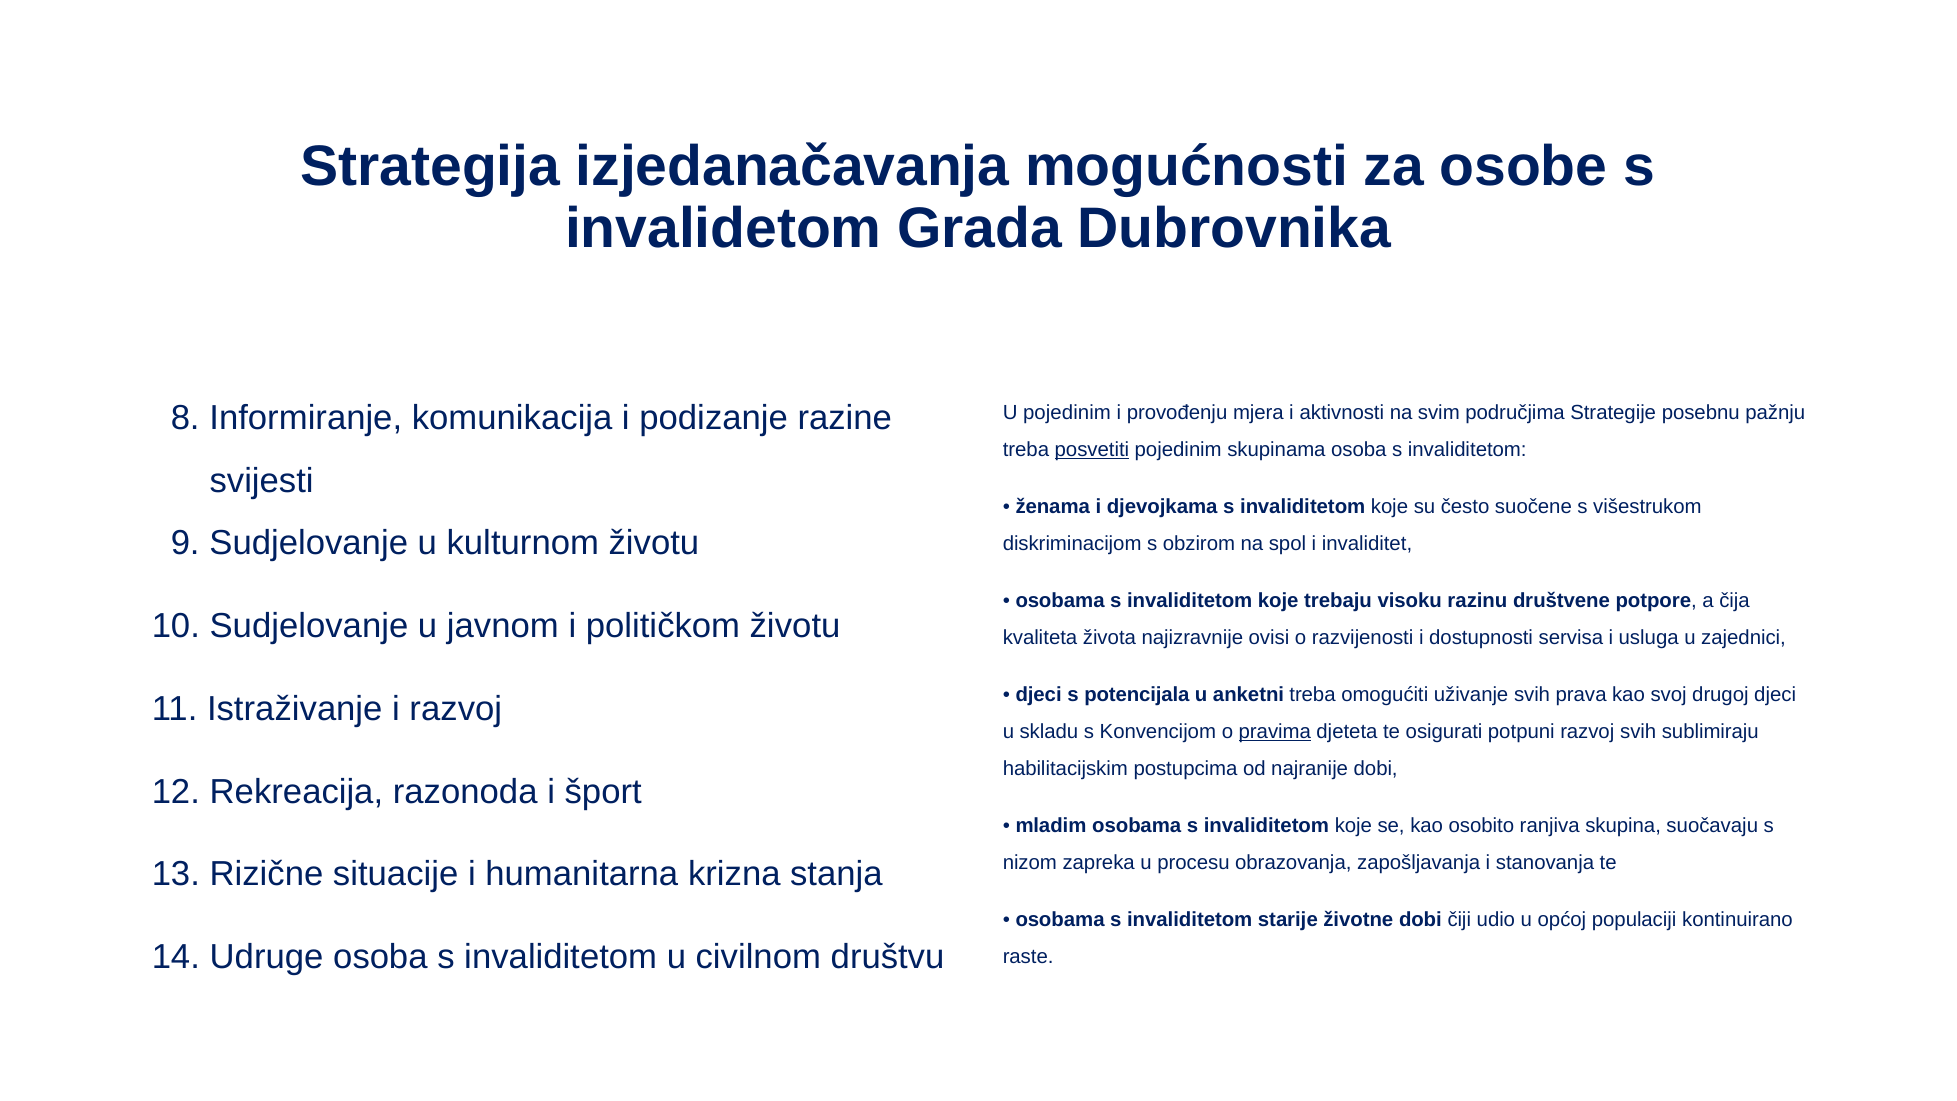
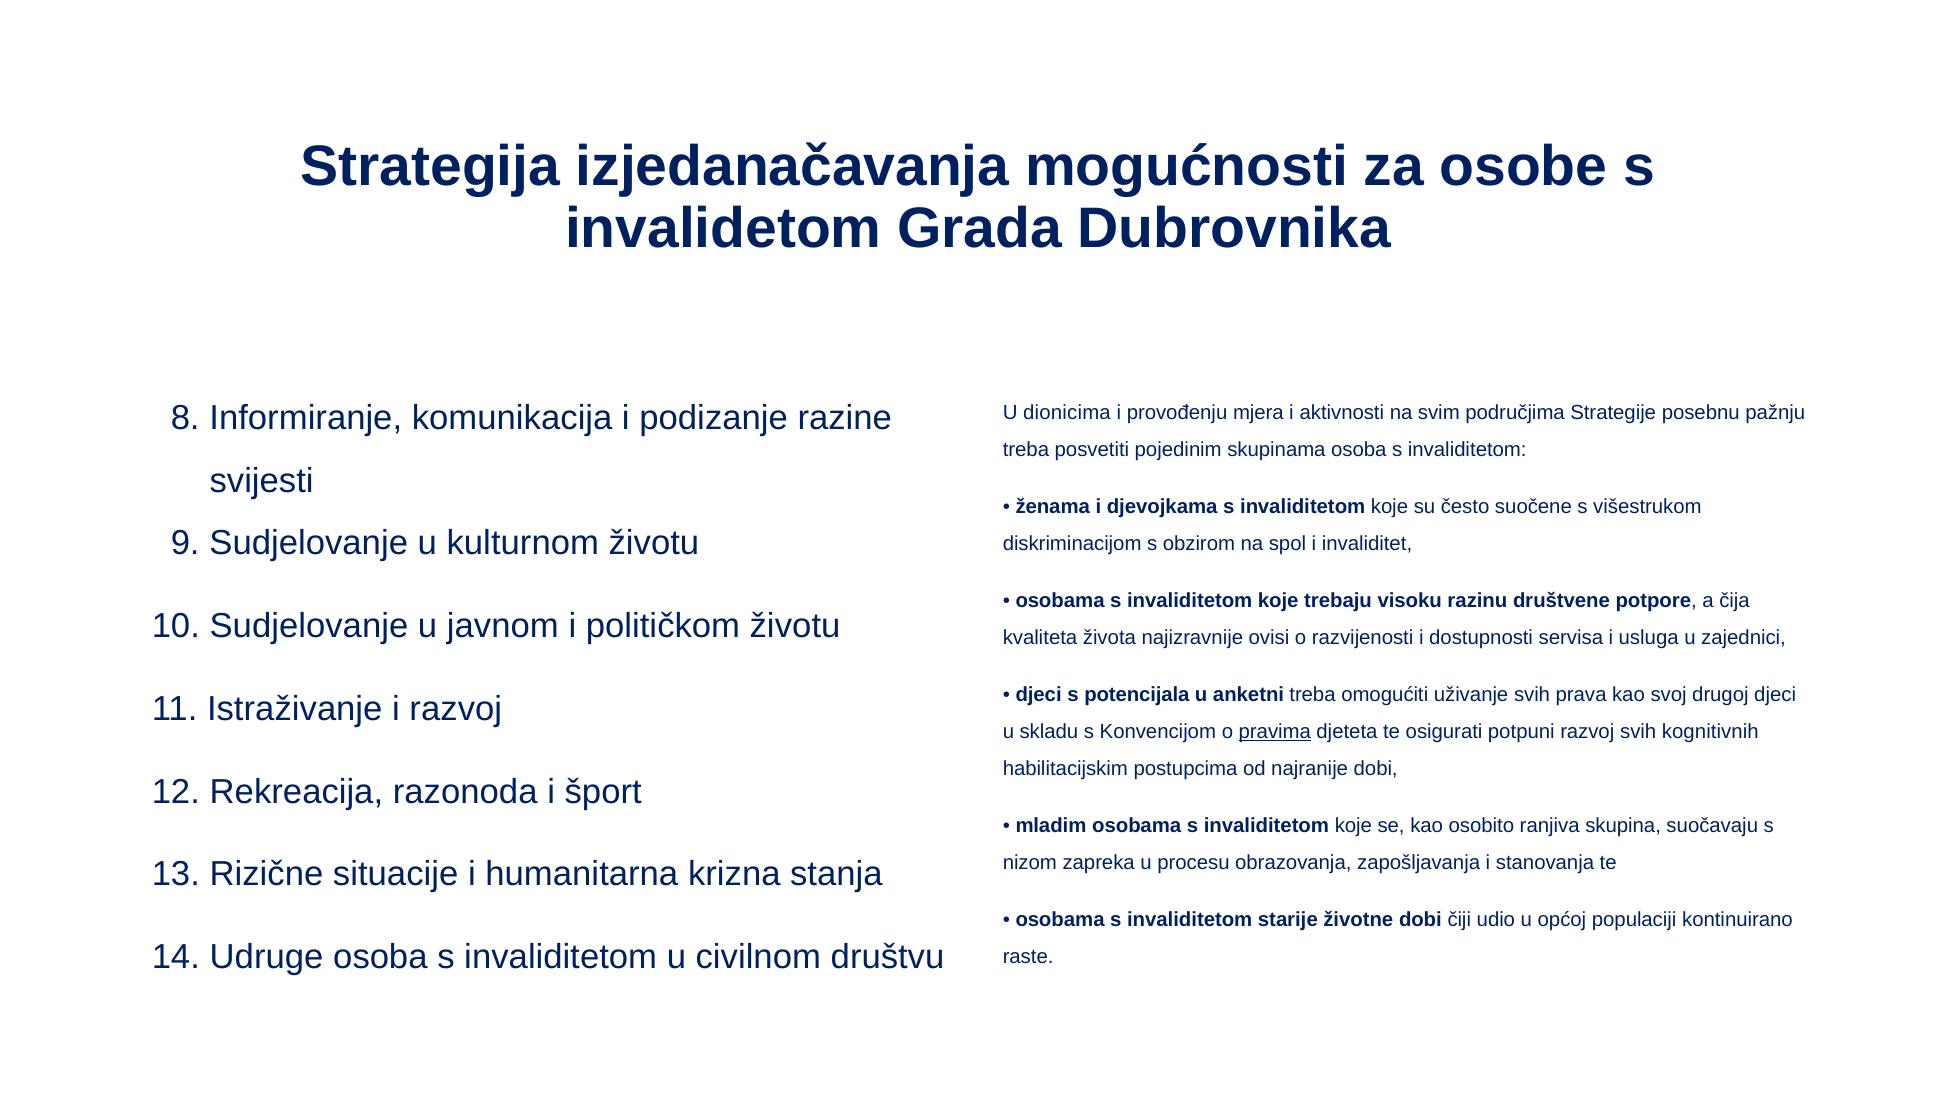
U pojedinim: pojedinim -> dionicima
posvetiti underline: present -> none
sublimiraju: sublimiraju -> kognitivnih
